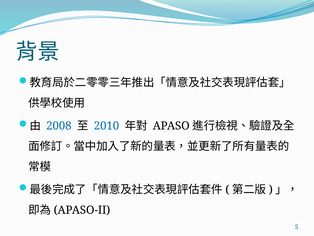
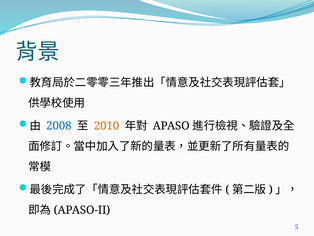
2010 colour: blue -> orange
